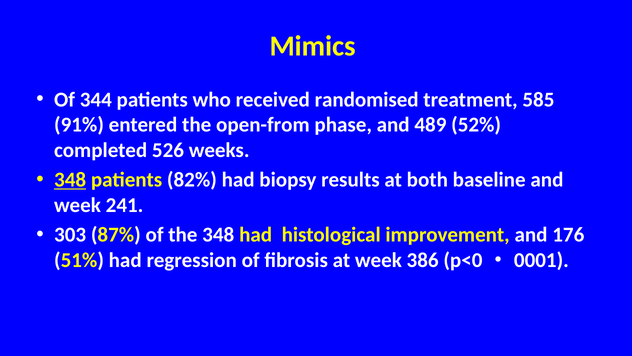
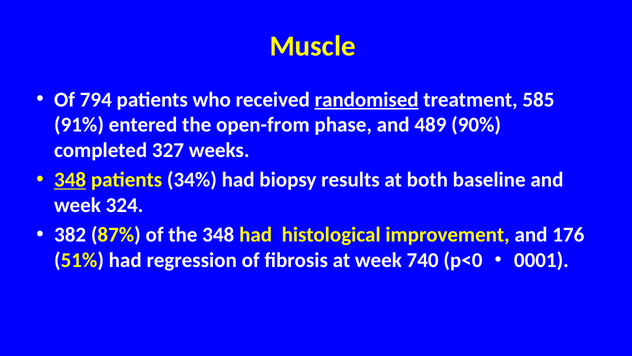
Mimics: Mimics -> Muscle
344: 344 -> 794
randomised underline: none -> present
52%: 52% -> 90%
526: 526 -> 327
82%: 82% -> 34%
241: 241 -> 324
303: 303 -> 382
386: 386 -> 740
